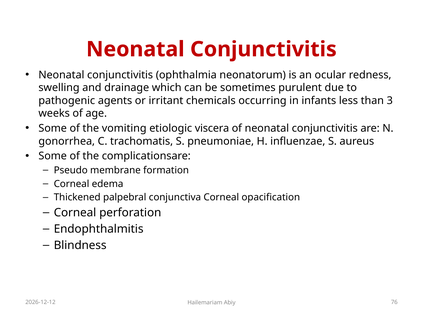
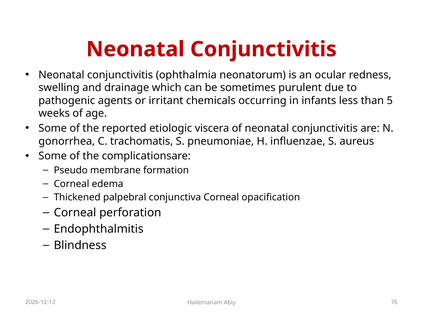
3: 3 -> 5
vomiting: vomiting -> reported
